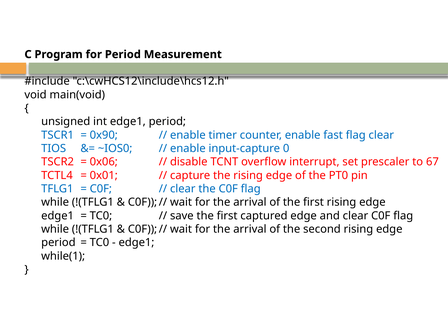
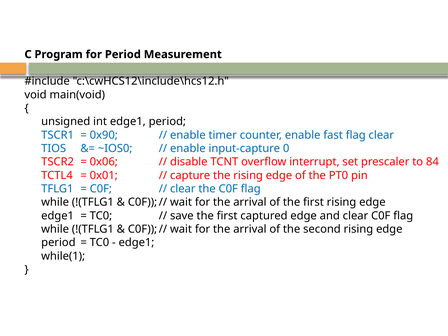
67: 67 -> 84
